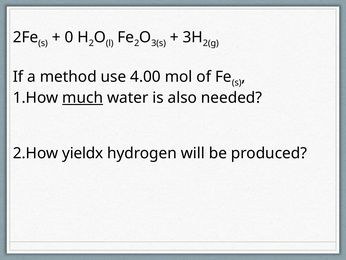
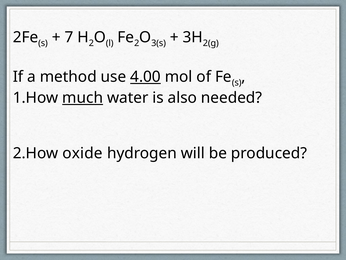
0: 0 -> 7
4.00 underline: none -> present
yieldx: yieldx -> oxide
